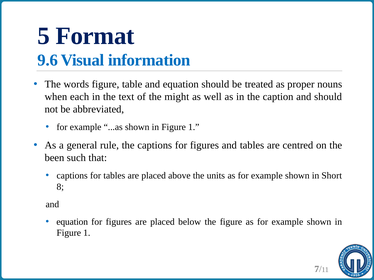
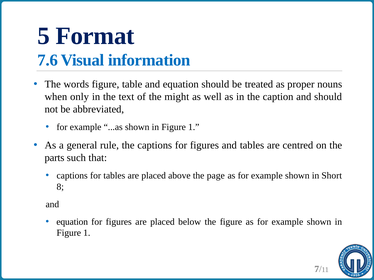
9.6: 9.6 -> 7.6
each: each -> only
been: been -> parts
units: units -> page
